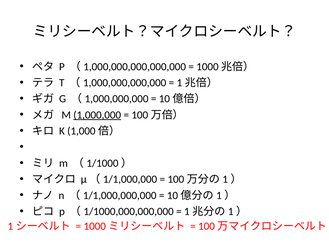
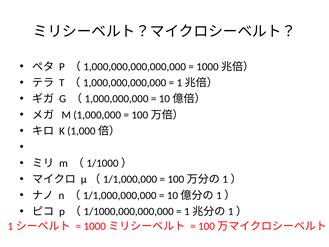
1,000,000 underline: present -> none
